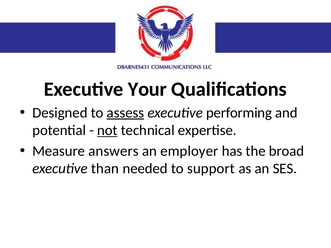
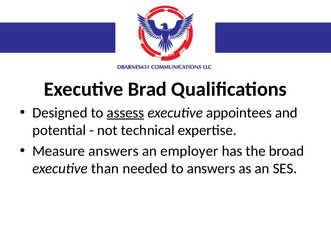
Your: Your -> Brad
performing: performing -> appointees
not underline: present -> none
to support: support -> answers
